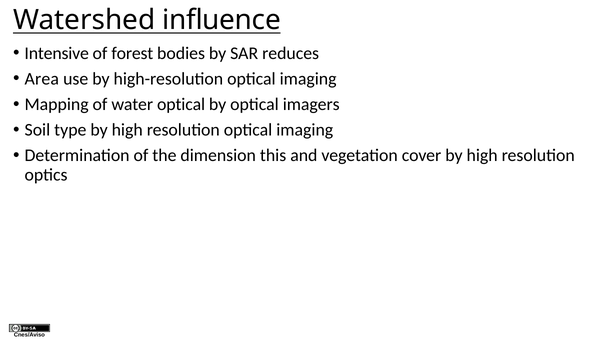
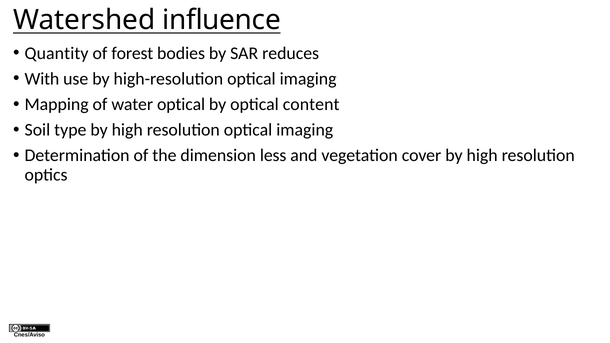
Intensive: Intensive -> Quantity
Area: Area -> With
imagers: imagers -> content
this: this -> less
